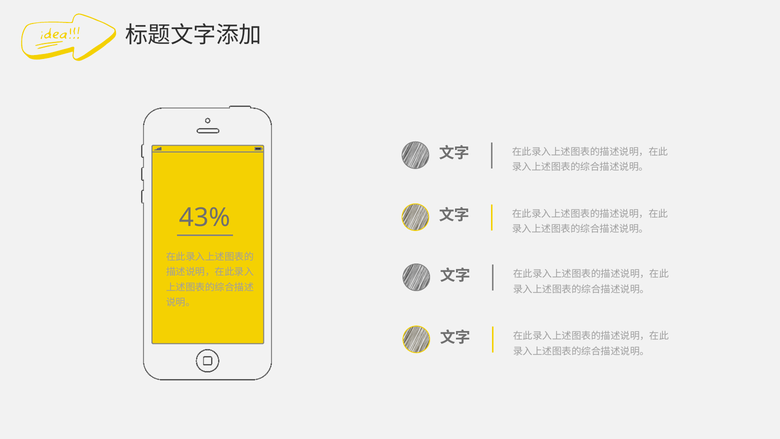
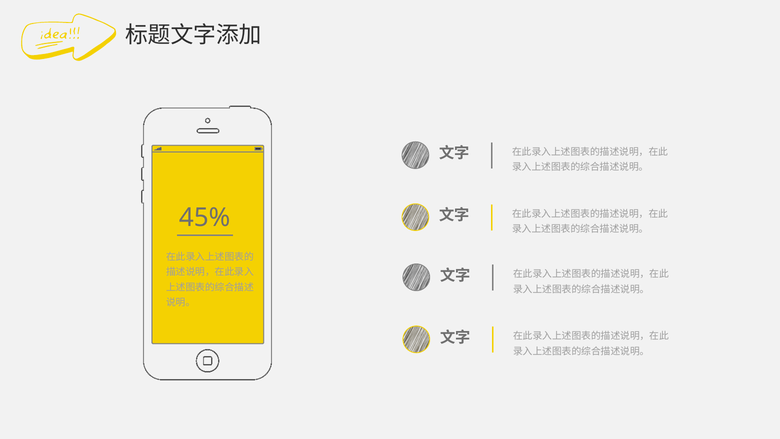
43%: 43% -> 45%
